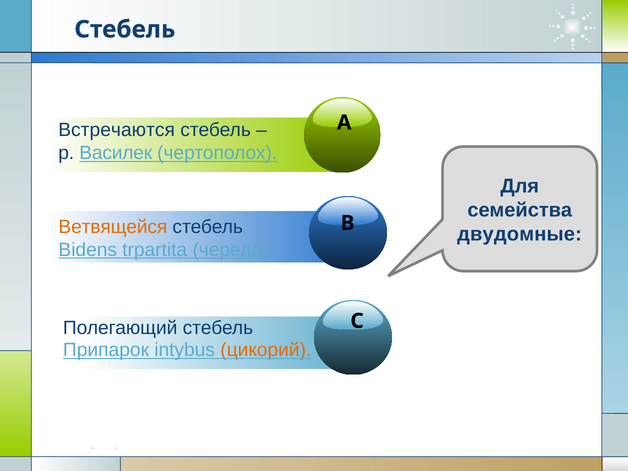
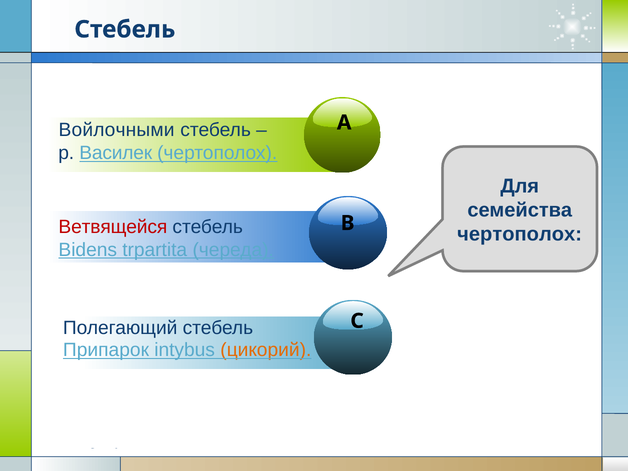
Встречаются: Встречаются -> Войлочными
Ветвящейся colour: orange -> red
двудомные at (520, 234): двудомные -> чертополох
